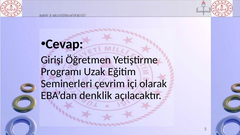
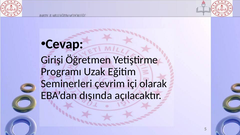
denklik: denklik -> dışında
